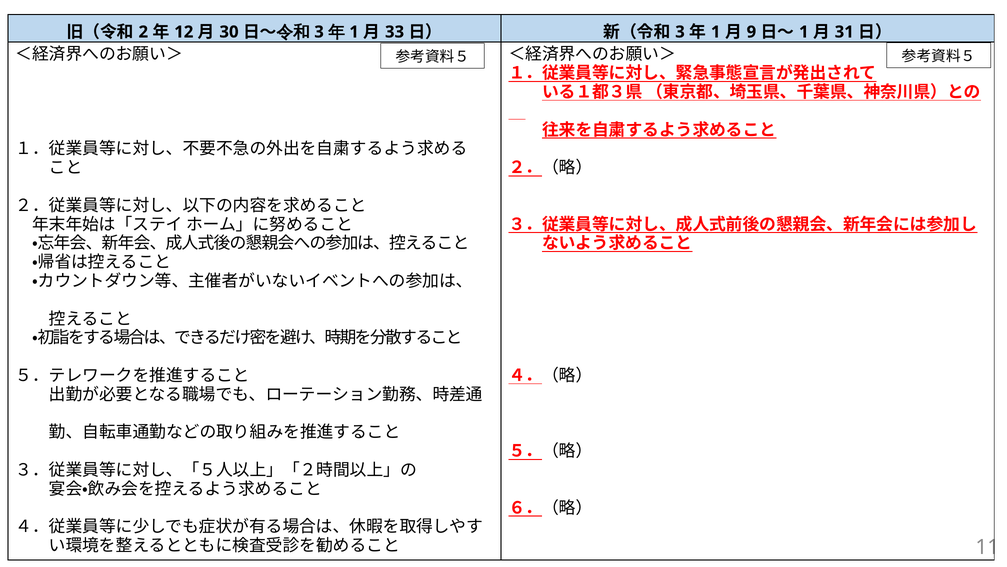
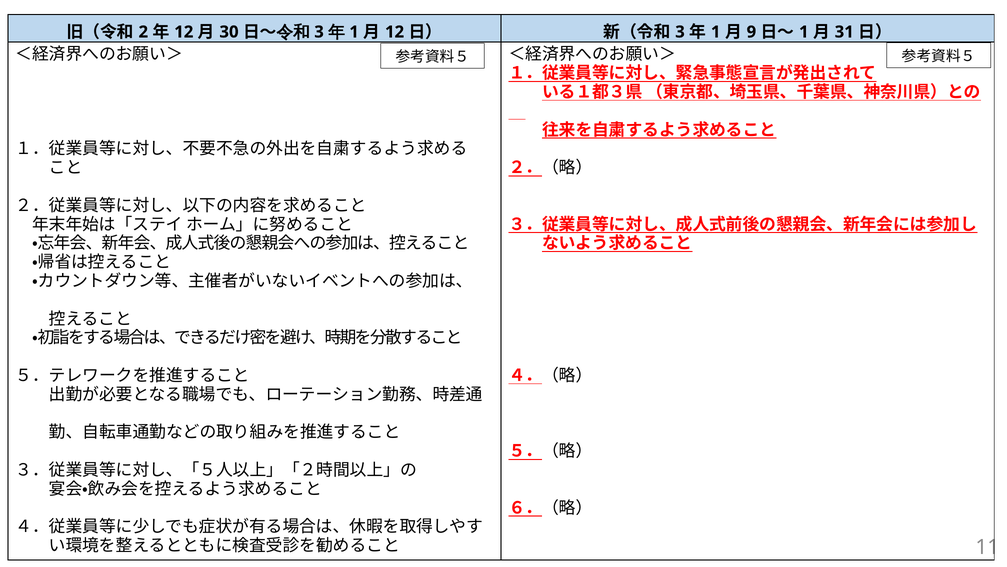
33 at (395, 32): 33 -> 12
